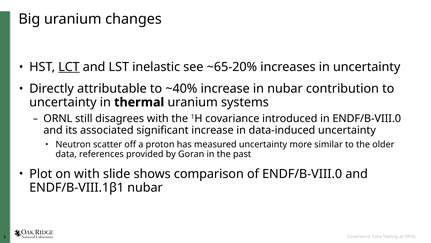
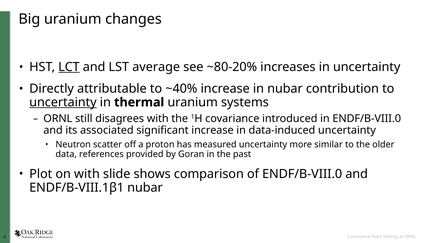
inelastic: inelastic -> average
~65-20%: ~65-20% -> ~80-20%
uncertainty at (63, 102) underline: none -> present
